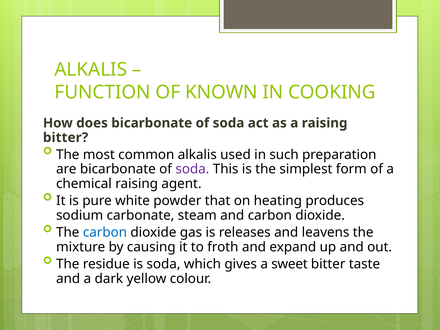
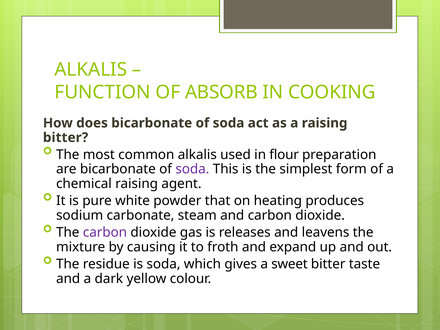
KNOWN: KNOWN -> ABSORB
such: such -> flour
carbon at (105, 233) colour: blue -> purple
